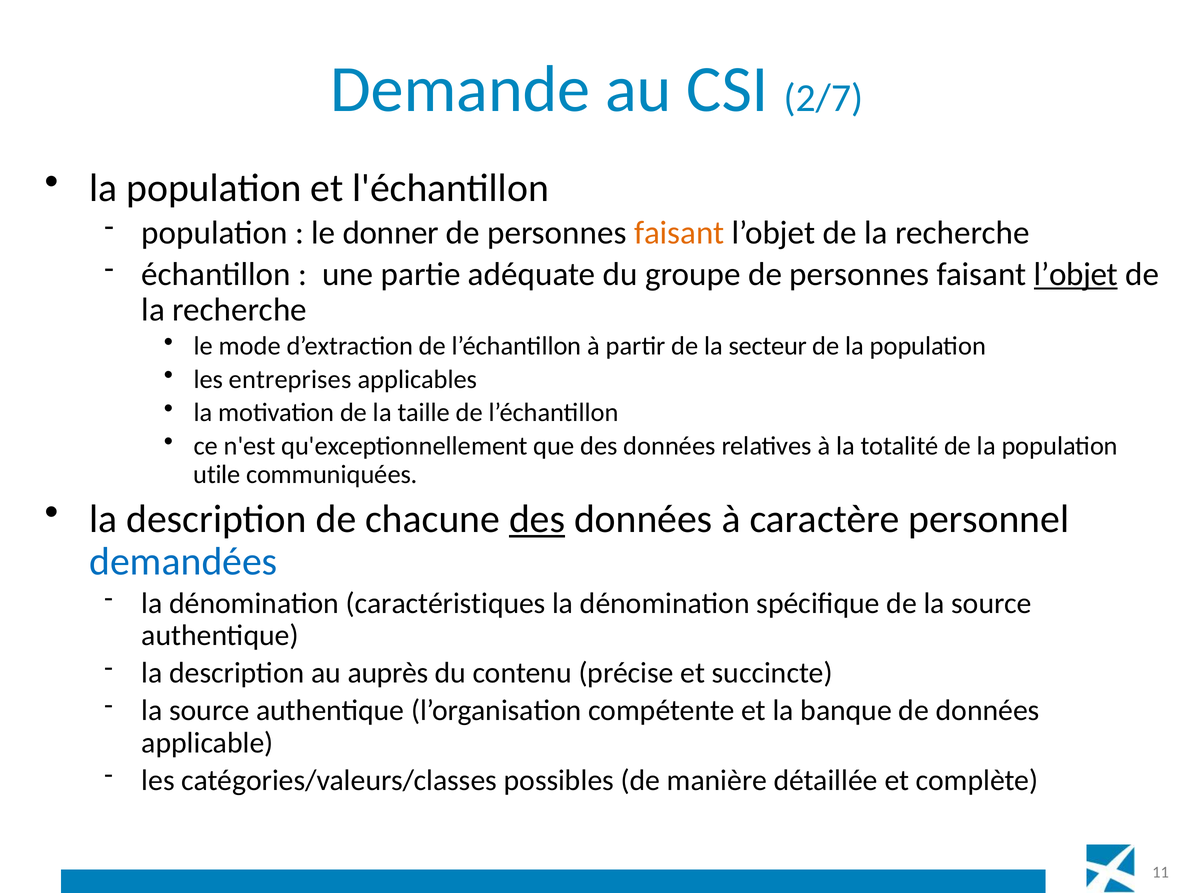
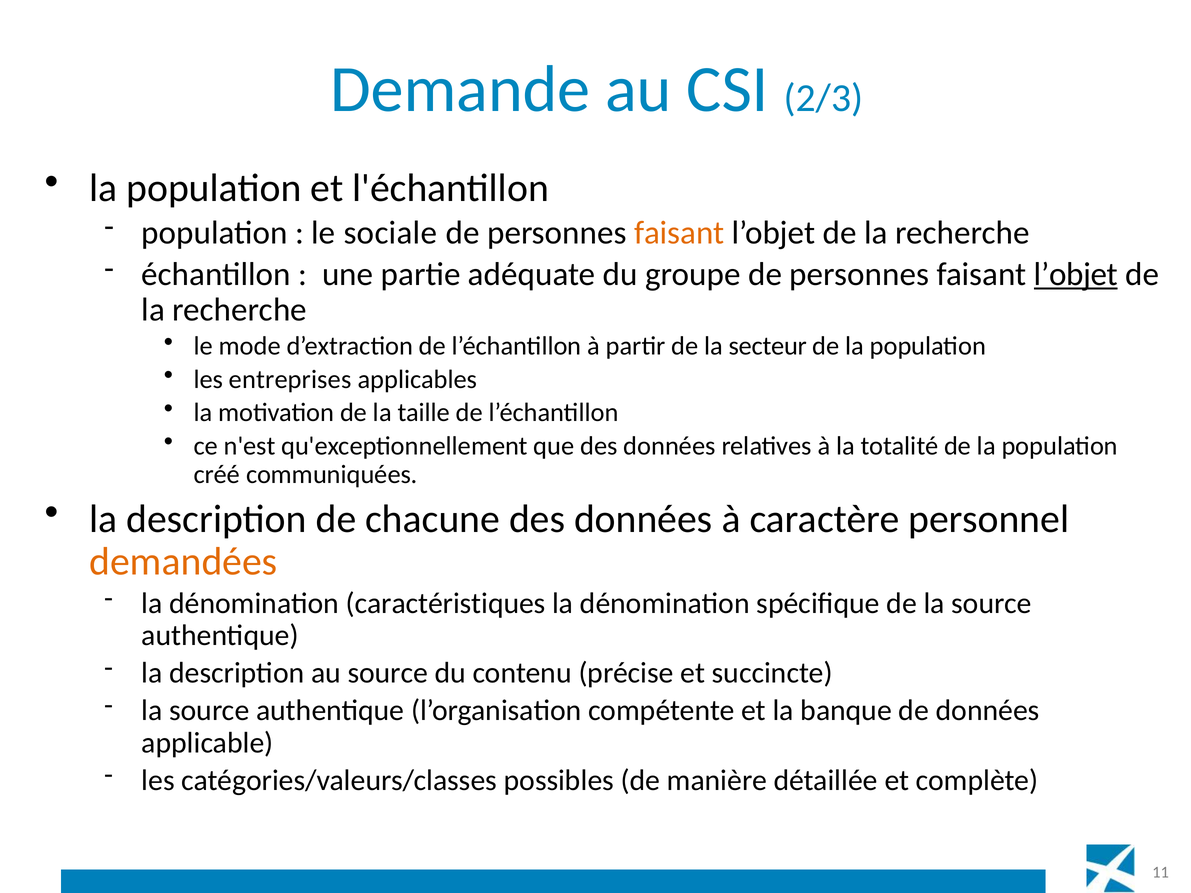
2/7: 2/7 -> 2/3
donner: donner -> sociale
utile: utile -> créé
des at (537, 519) underline: present -> none
demandées colour: blue -> orange
au auprès: auprès -> source
